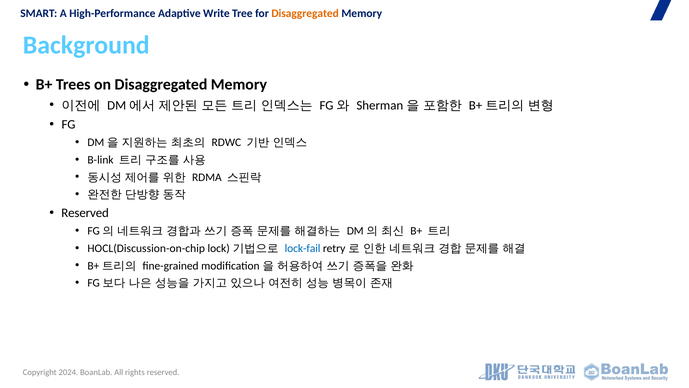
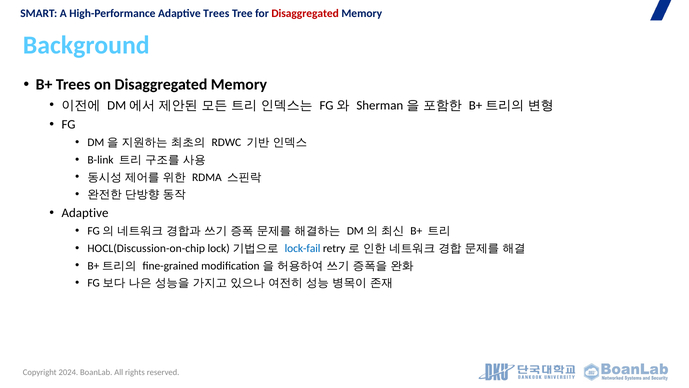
Adaptive Write: Write -> Trees
Disaggregated at (305, 13) colour: orange -> red
Reserved at (85, 213): Reserved -> Adaptive
